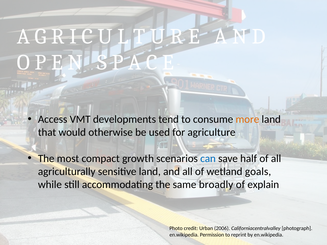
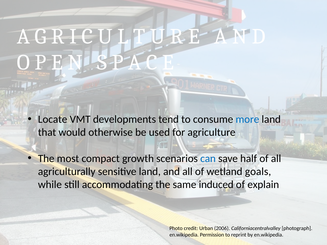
Access: Access -> Locate
more colour: orange -> blue
broadly: broadly -> induced
